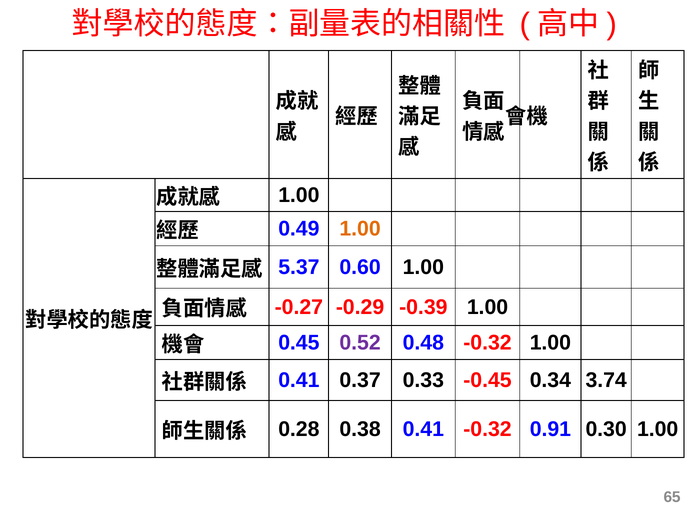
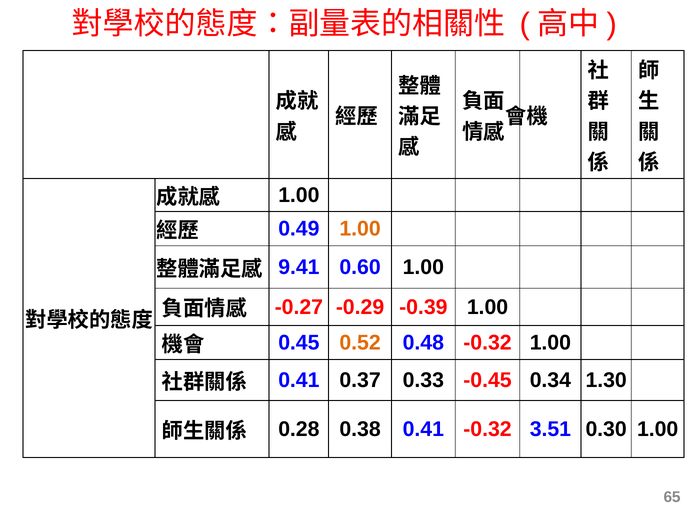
5.37: 5.37 -> 9.41
0.52 colour: purple -> orange
3.74: 3.74 -> 1.30
0.91: 0.91 -> 3.51
